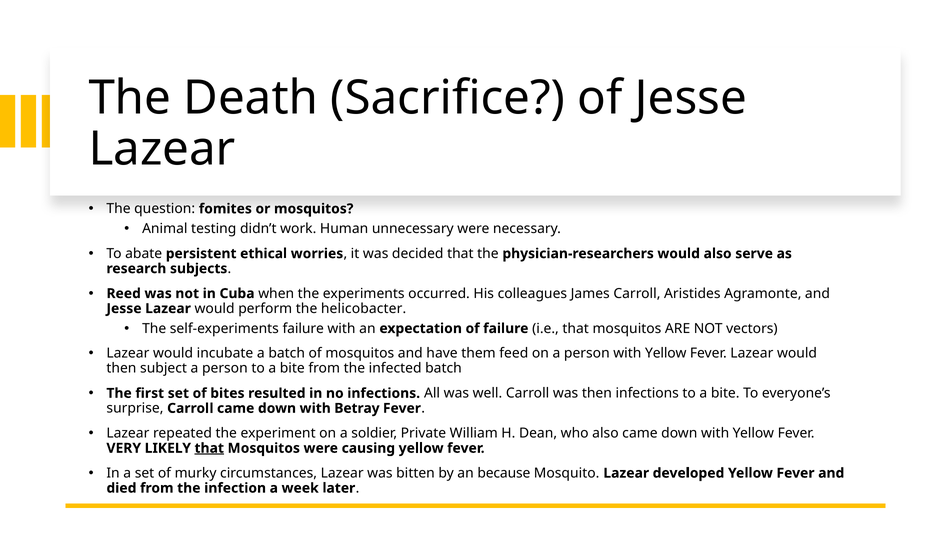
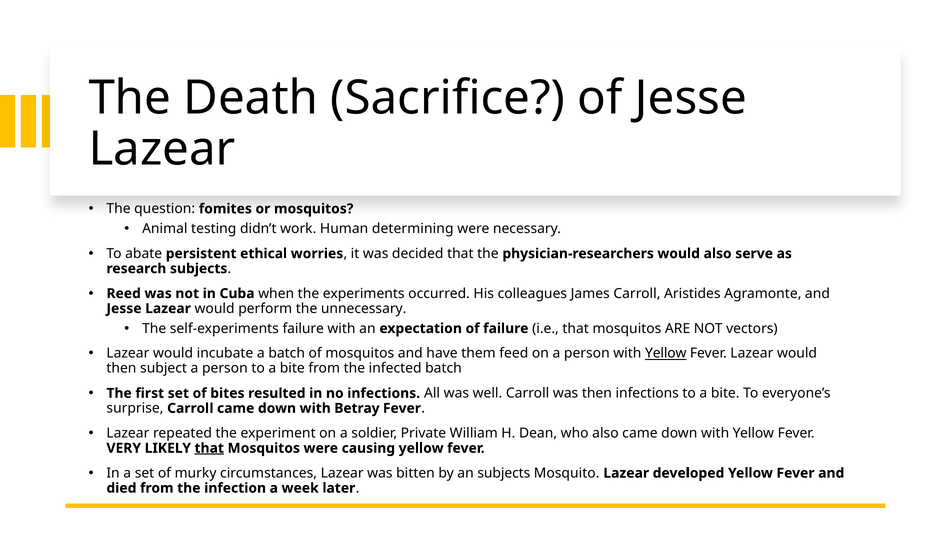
unnecessary: unnecessary -> determining
helicobacter: helicobacter -> unnecessary
Yellow at (666, 353) underline: none -> present
an because: because -> subjects
